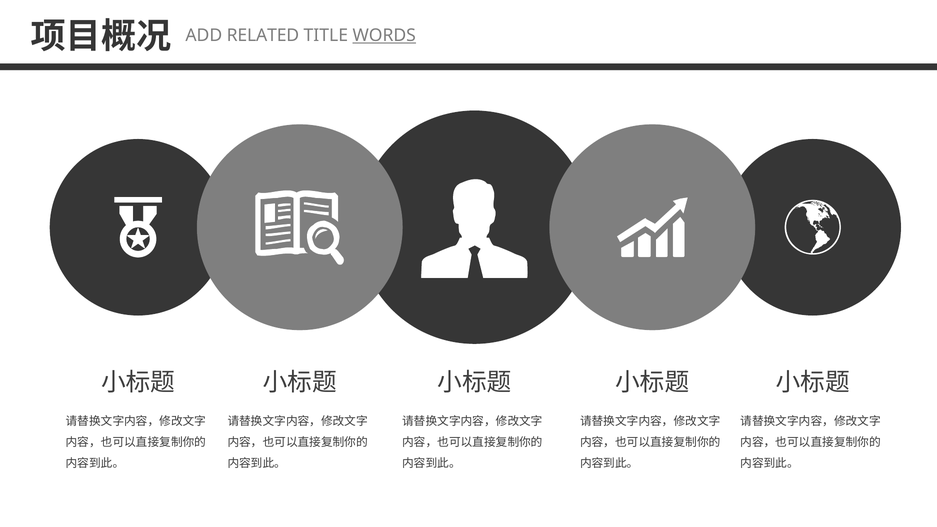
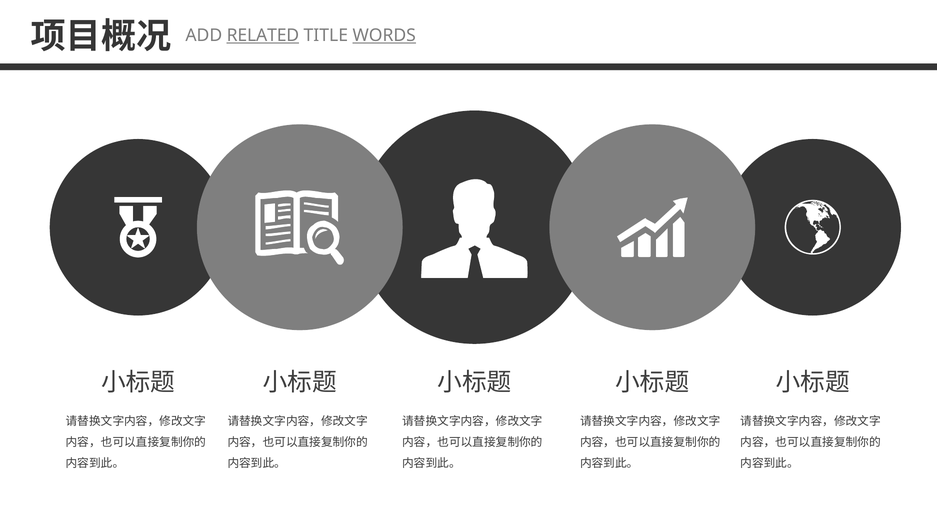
RELATED underline: none -> present
